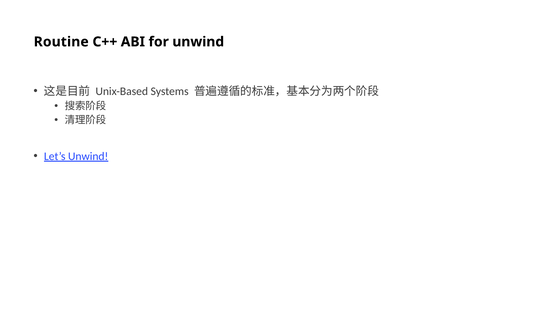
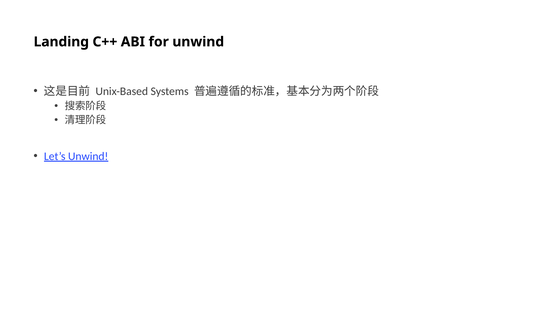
Routine: Routine -> Landing
